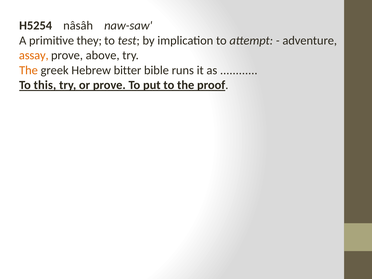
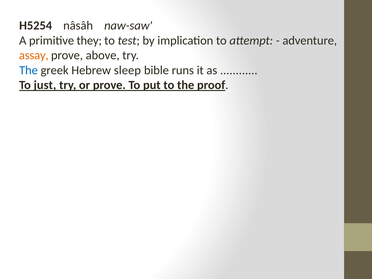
The at (28, 70) colour: orange -> blue
bitter: bitter -> sleep
this: this -> just
